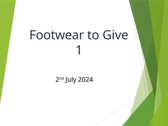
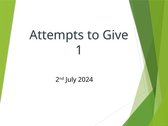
Footwear: Footwear -> Attempts
